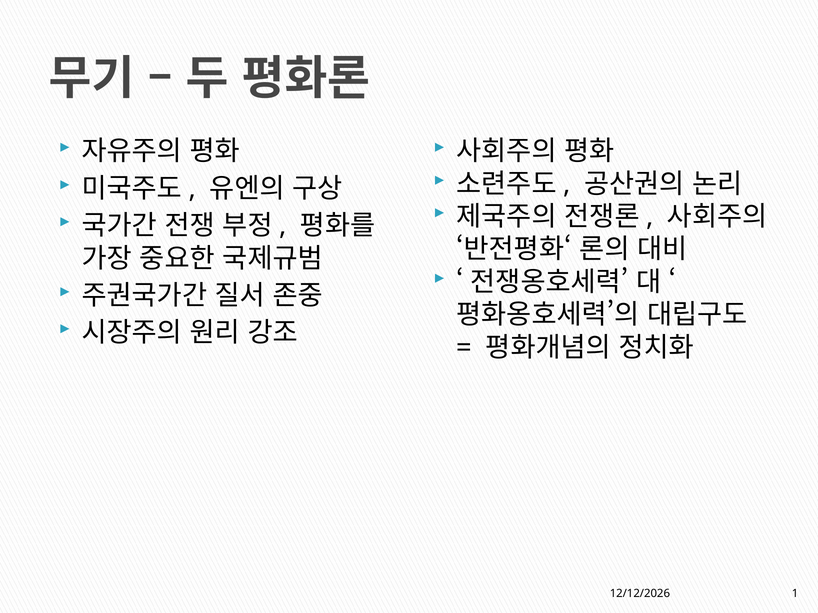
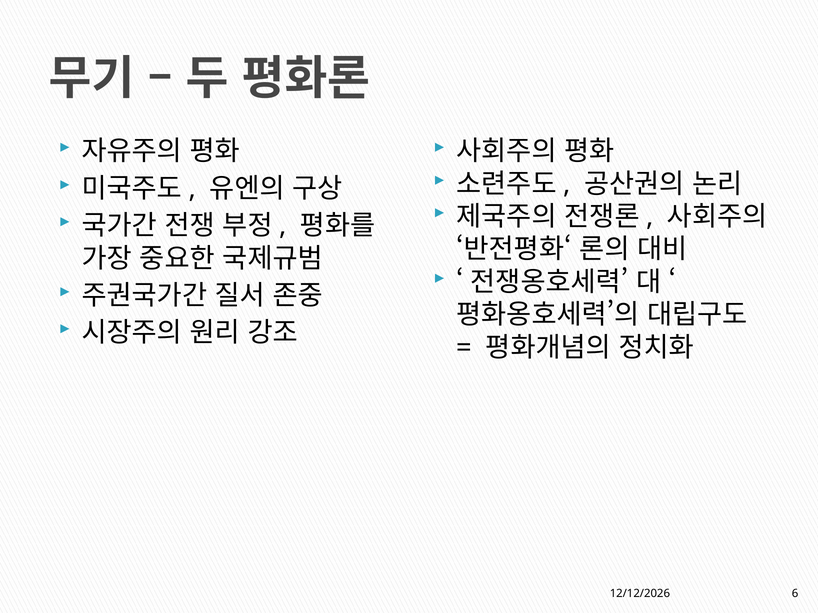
1: 1 -> 6
